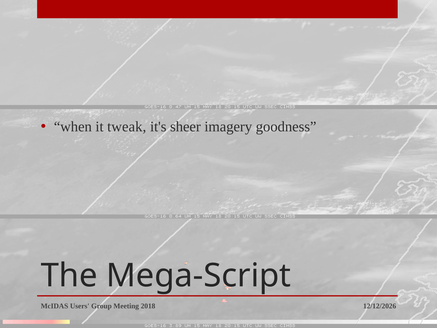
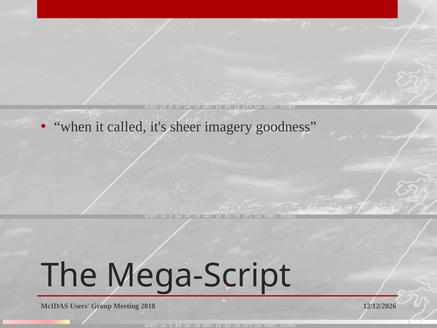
tweak: tweak -> called
